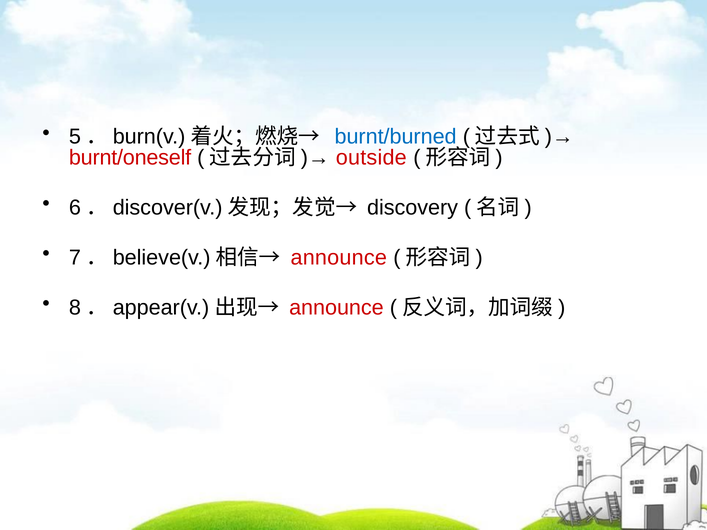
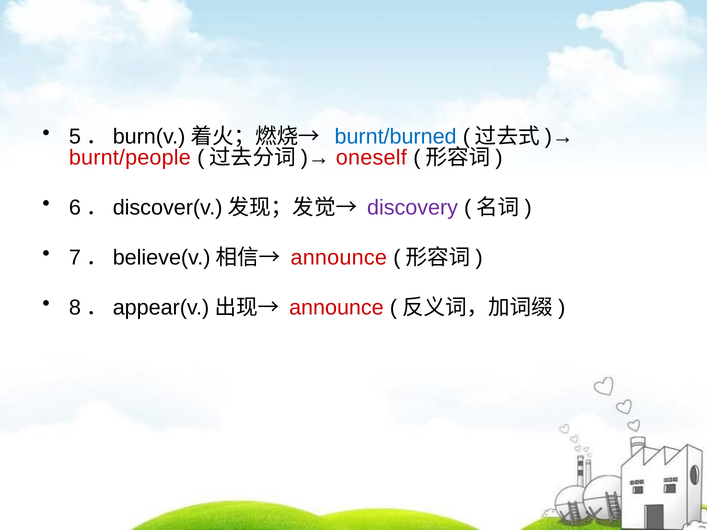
burnt/oneself: burnt/oneself -> burnt/people
outside: outside -> oneself
discovery colour: black -> purple
